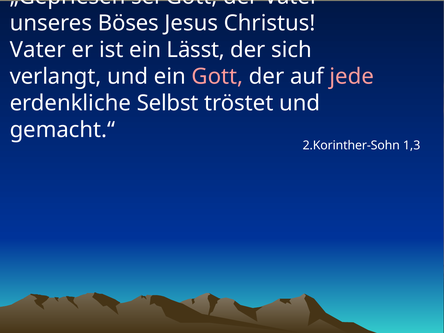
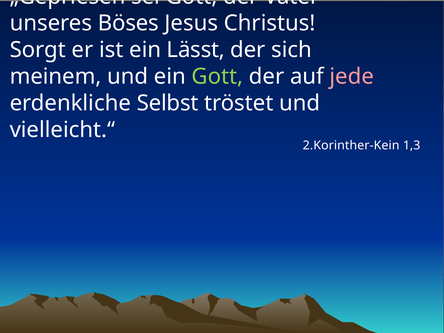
Vater at (38, 50): Vater -> Sorgt
verlangt: verlangt -> meinem
Gott at (217, 77) colour: pink -> light green
gemacht.“: gemacht.“ -> vielleicht.“
2.Korinther-Sohn: 2.Korinther-Sohn -> 2.Korinther-Kein
